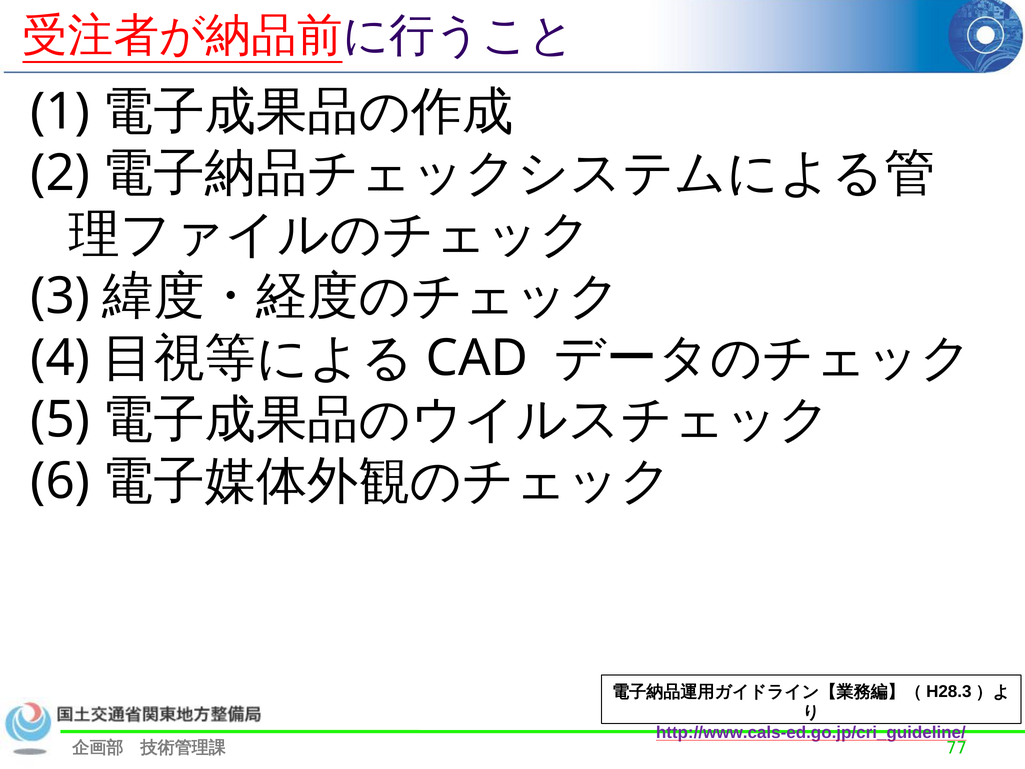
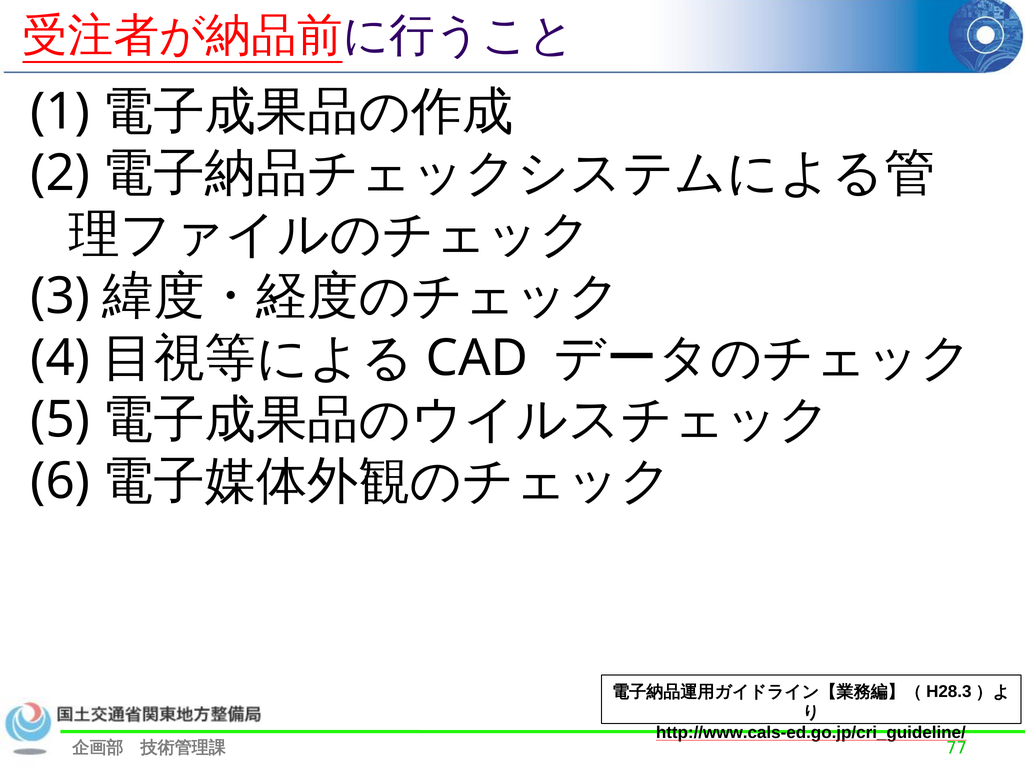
http://www.cals-ed.go.jp/cri_guideline/ colour: purple -> black
